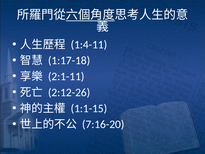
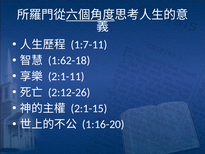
1:4-11: 1:4-11 -> 1:7-11
1:17-18: 1:17-18 -> 1:62-18
1:1-15: 1:1-15 -> 2:1-15
7:16-20: 7:16-20 -> 1:16-20
